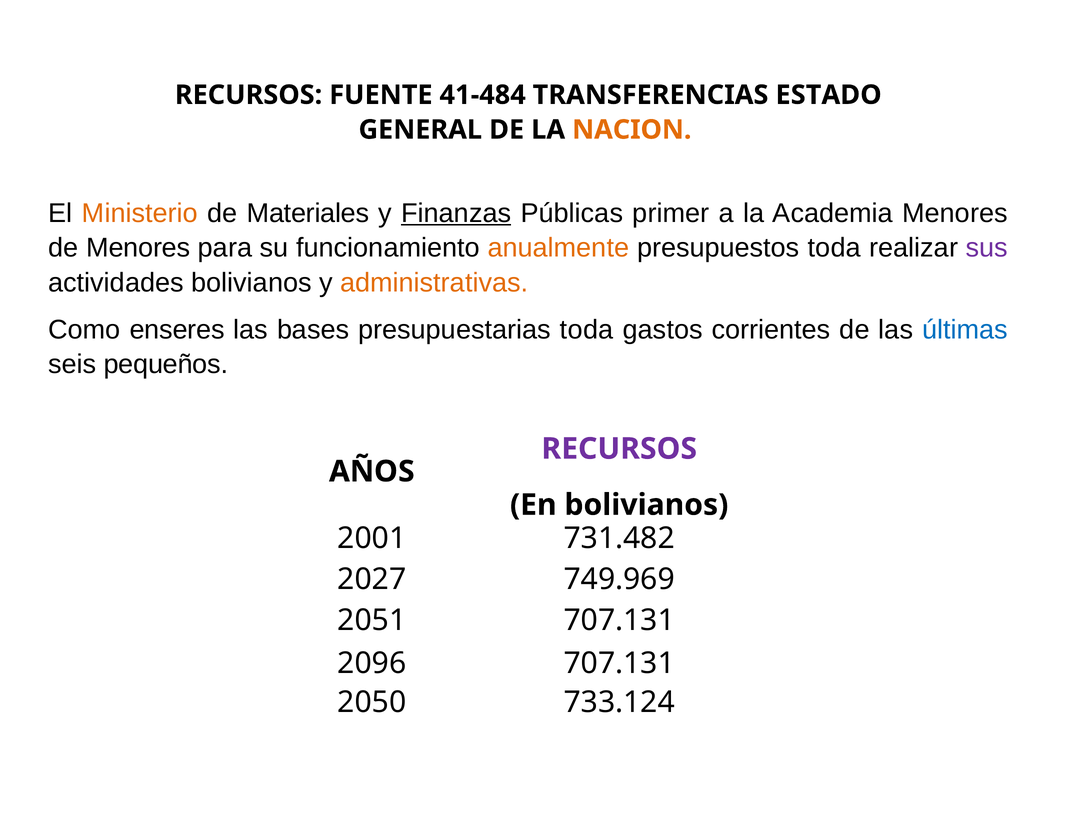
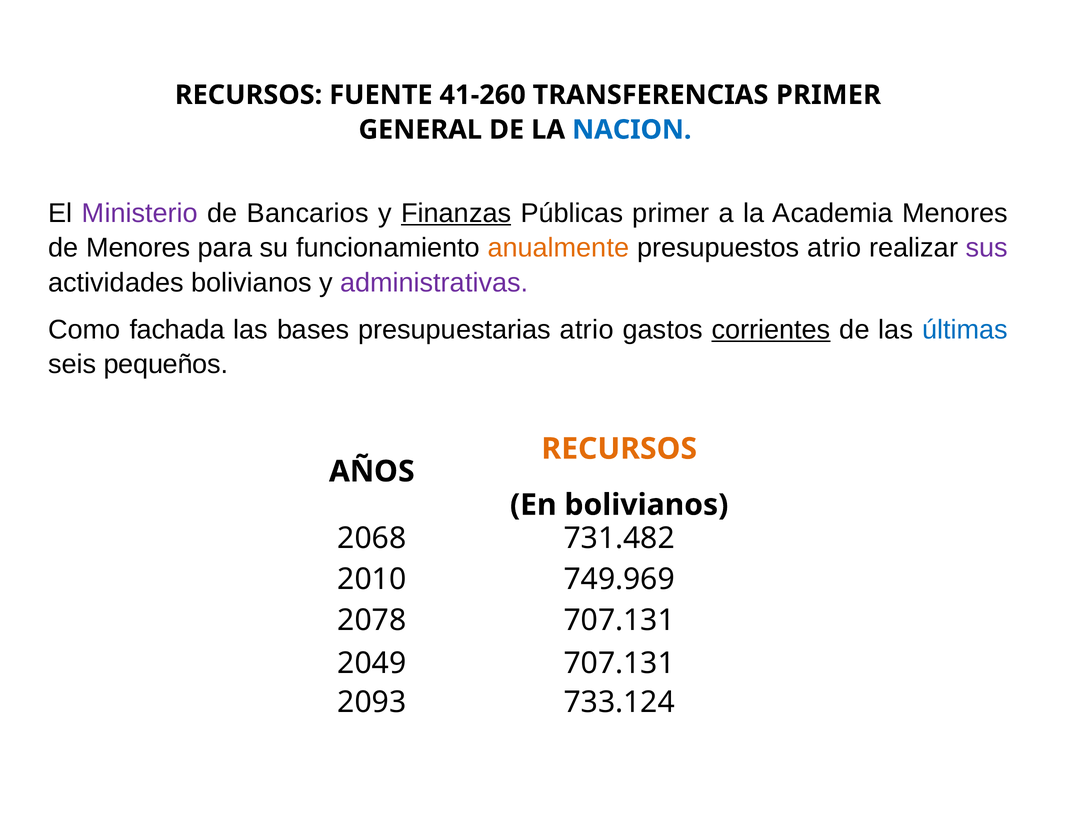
41-484: 41-484 -> 41-260
TRANSFERENCIAS ESTADO: ESTADO -> PRIMER
NACION colour: orange -> blue
Ministerio colour: orange -> purple
Materiales: Materiales -> Bancarios
presupuestos toda: toda -> atrio
administrativas colour: orange -> purple
enseres: enseres -> fachada
presupuestarias toda: toda -> atrio
corrientes underline: none -> present
RECURSOS at (619, 449) colour: purple -> orange
2001: 2001 -> 2068
2027: 2027 -> 2010
2051: 2051 -> 2078
2096: 2096 -> 2049
2050: 2050 -> 2093
